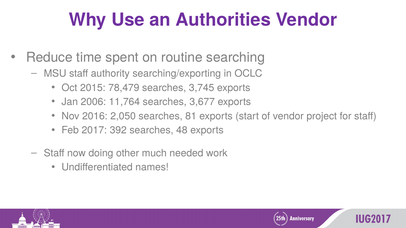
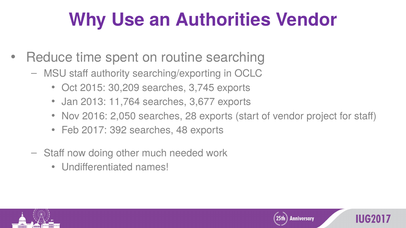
78,479: 78,479 -> 30,209
2006: 2006 -> 2013
81: 81 -> 28
